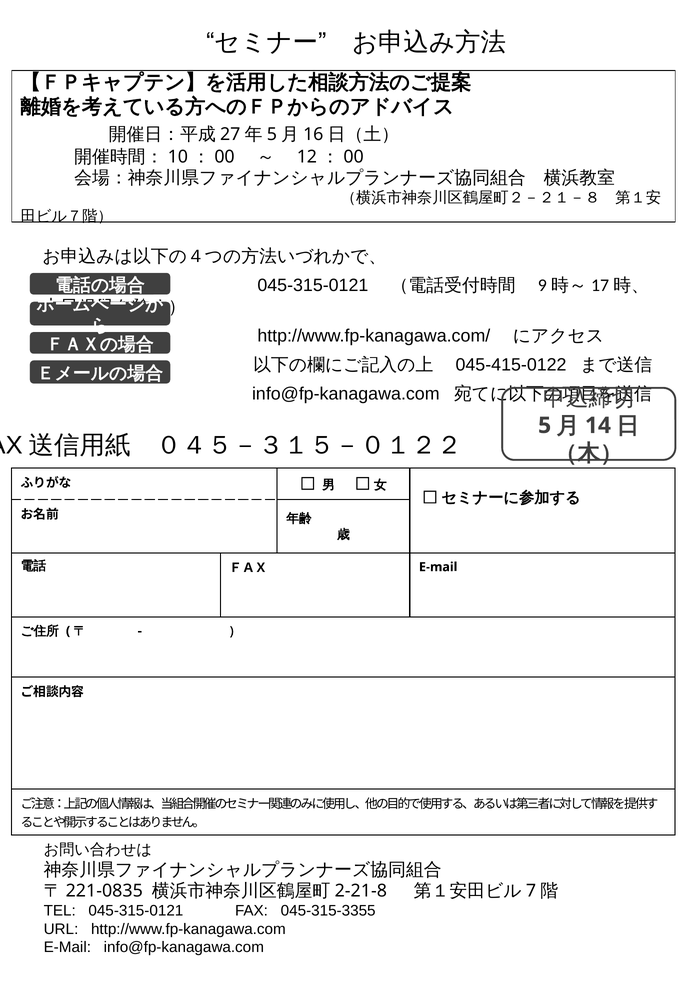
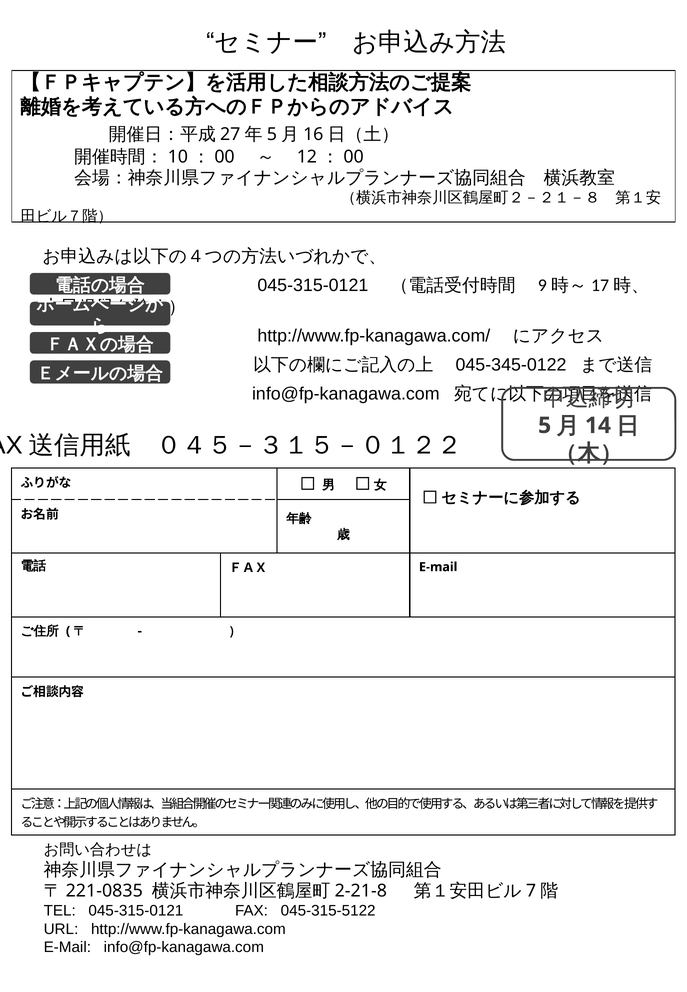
045-415-0122: 045-415-0122 -> 045-345-0122
045-315-3355: 045-315-3355 -> 045-315-5122
